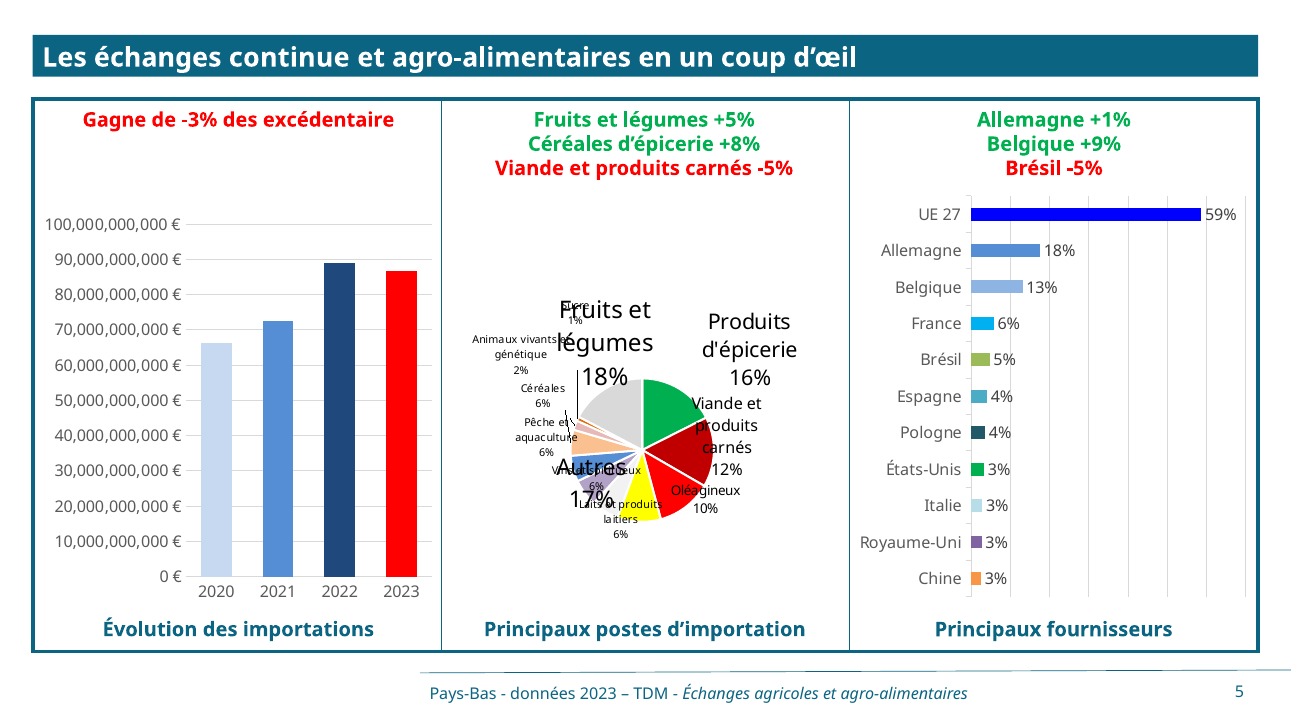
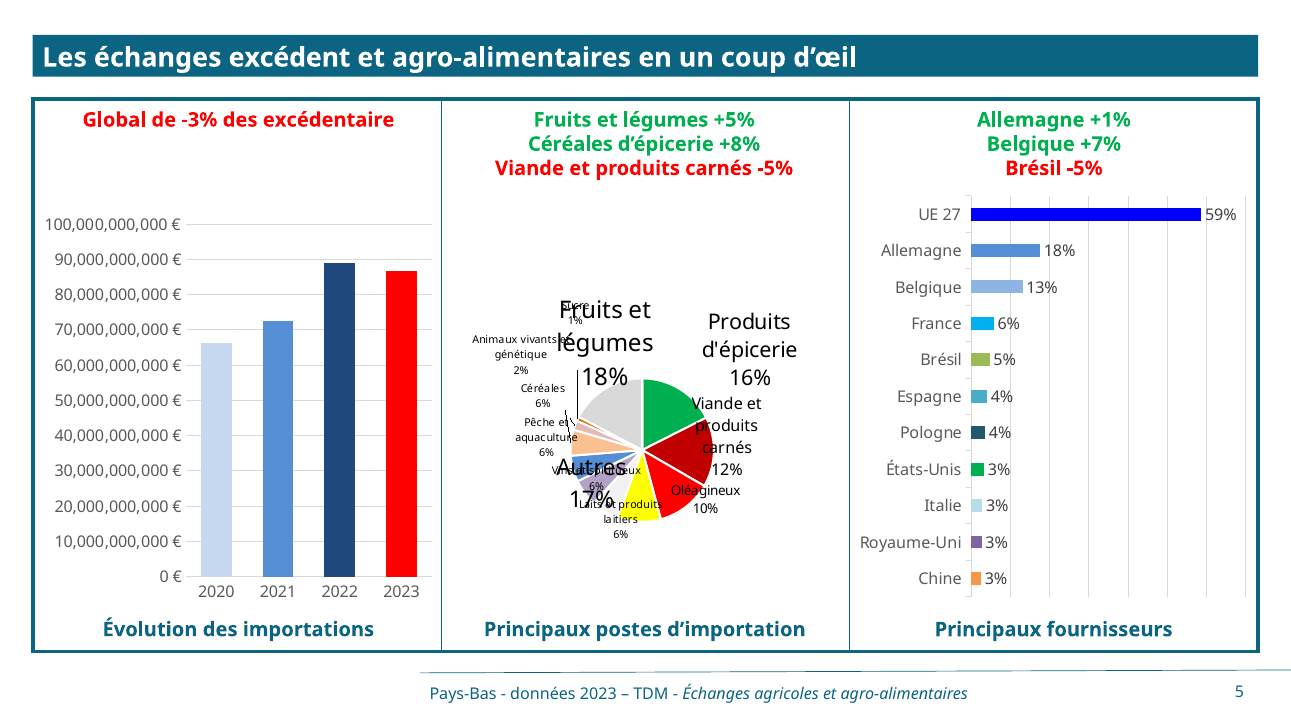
continue: continue -> excédent
Gagne: Gagne -> Global
+9%: +9% -> +7%
